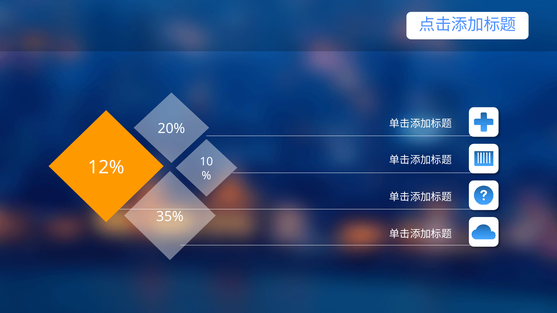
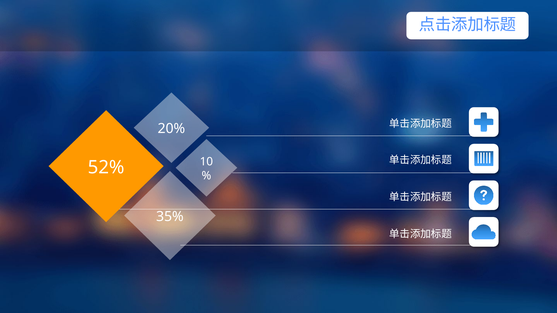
12%: 12% -> 52%
